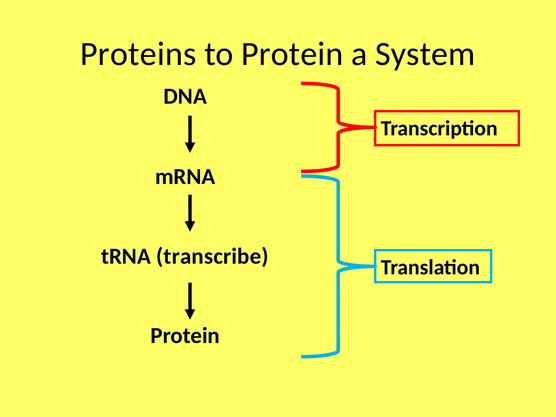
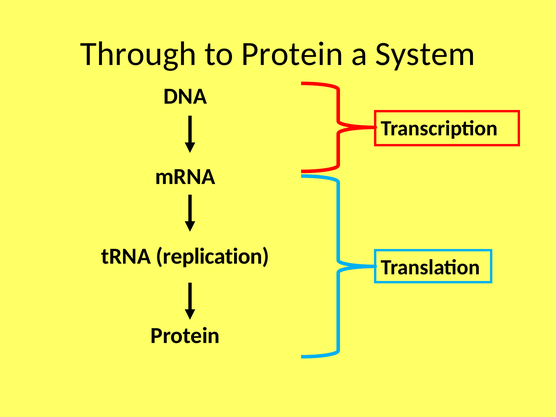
Proteins: Proteins -> Through
transcribe: transcribe -> replication
